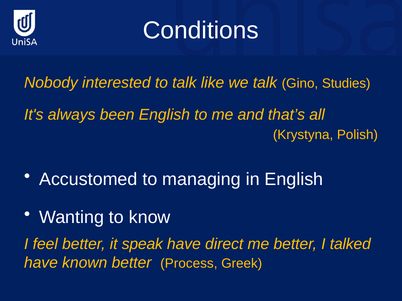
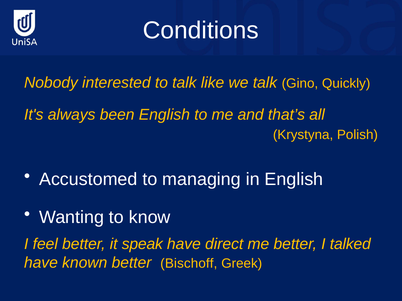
Studies: Studies -> Quickly
Process: Process -> Bischoff
